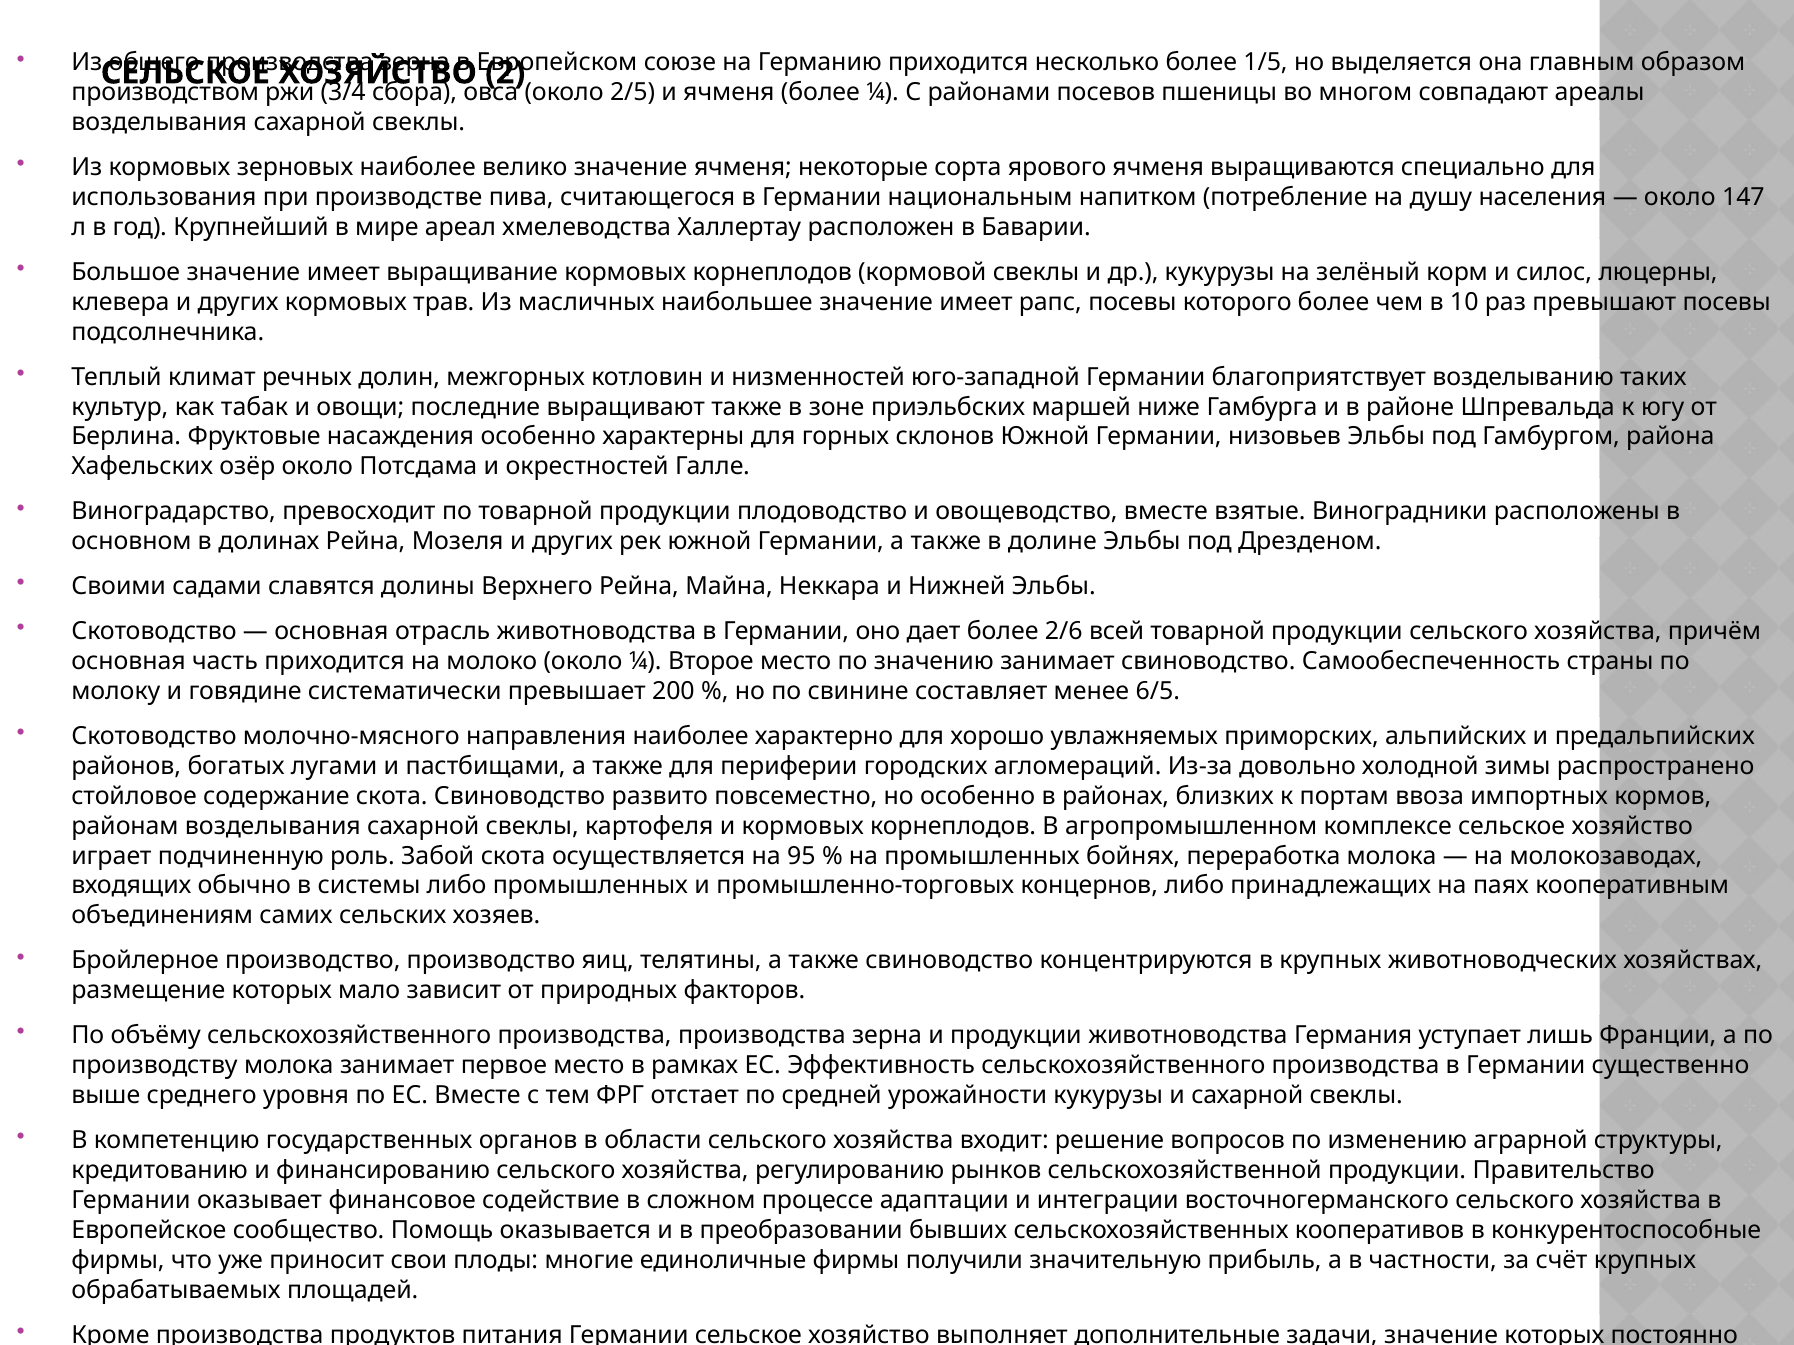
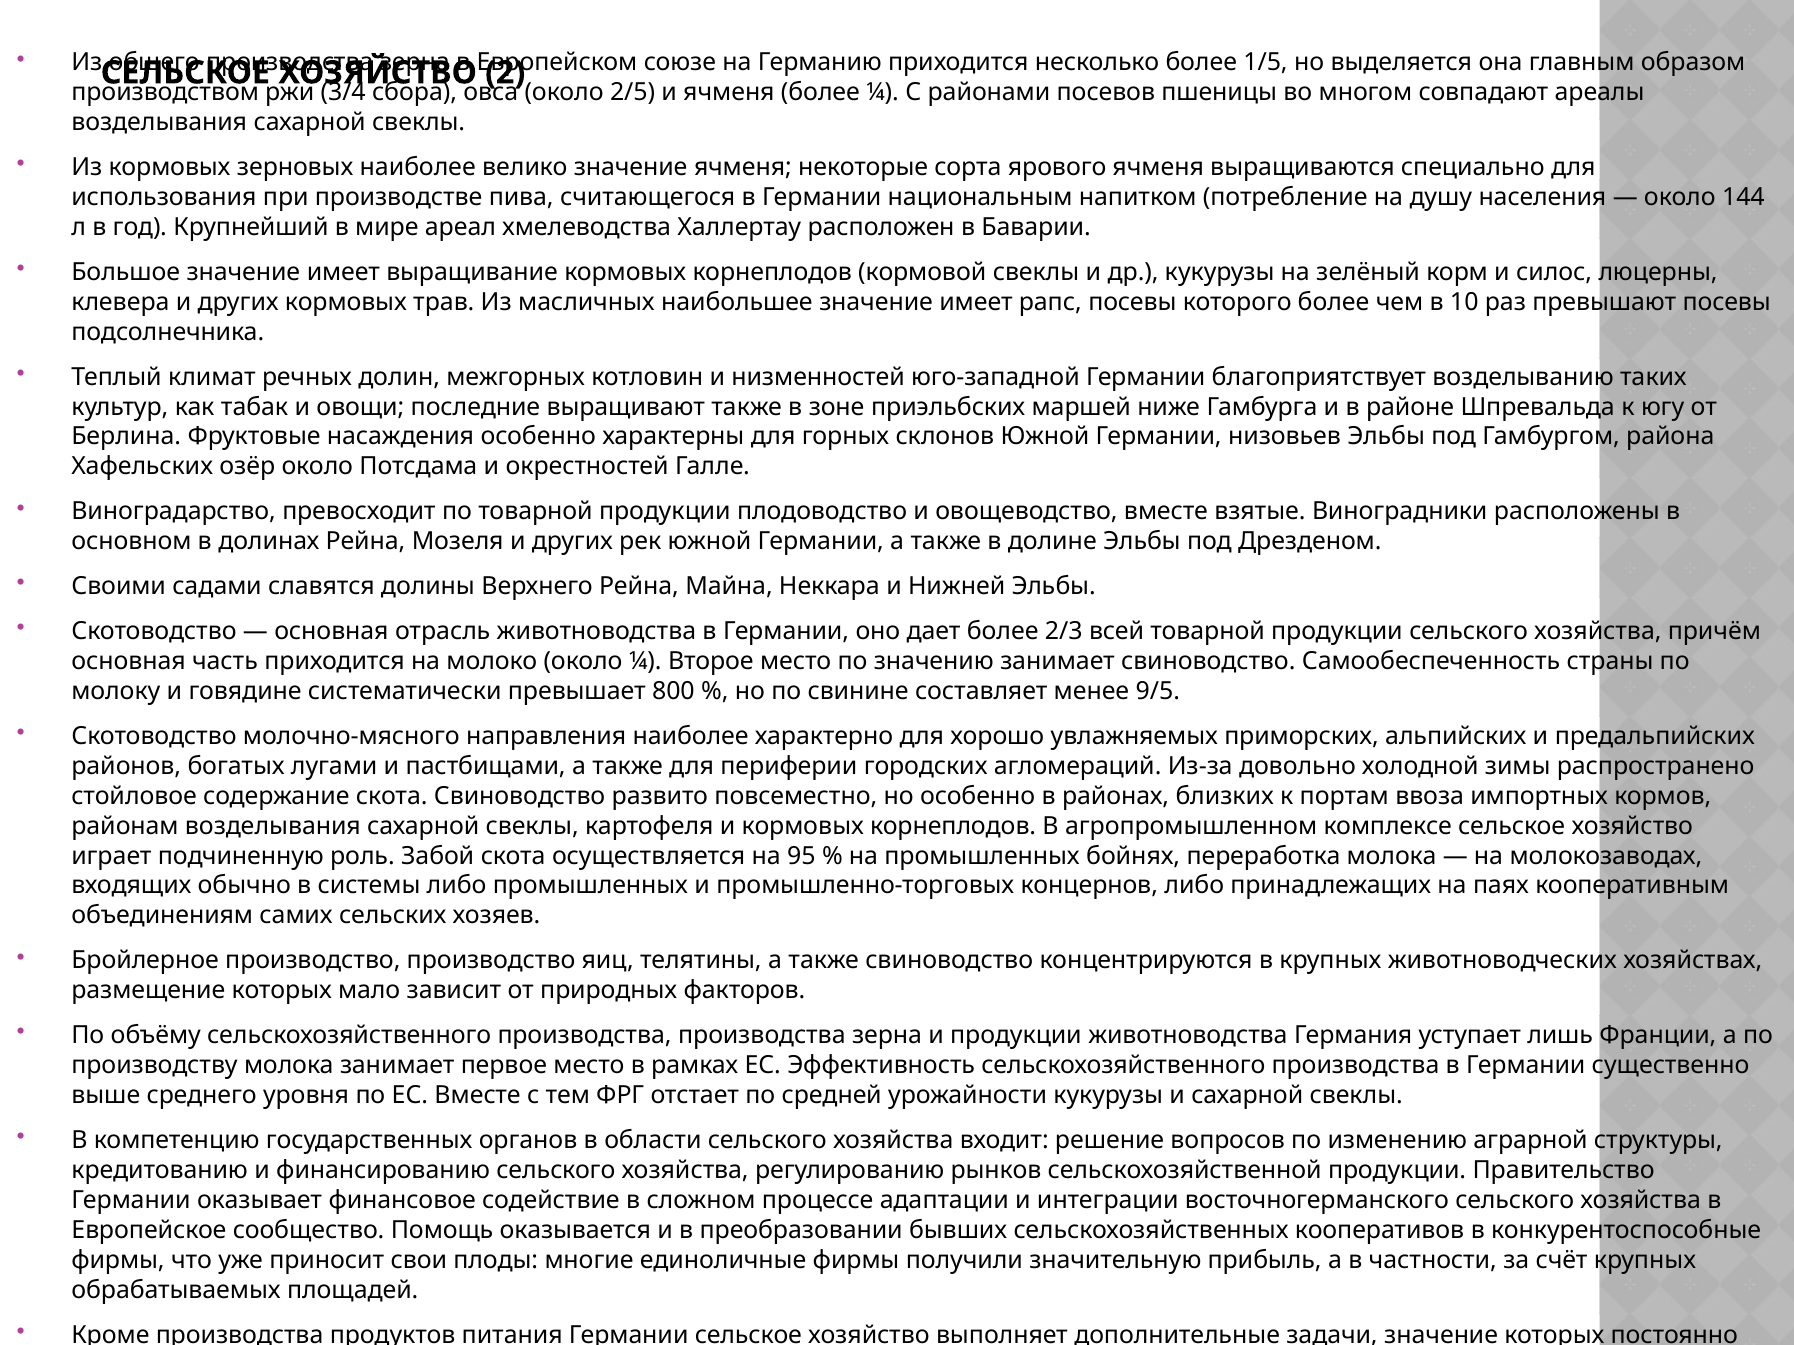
147: 147 -> 144
2/6: 2/6 -> 2/3
200: 200 -> 800
6/5: 6/5 -> 9/5
